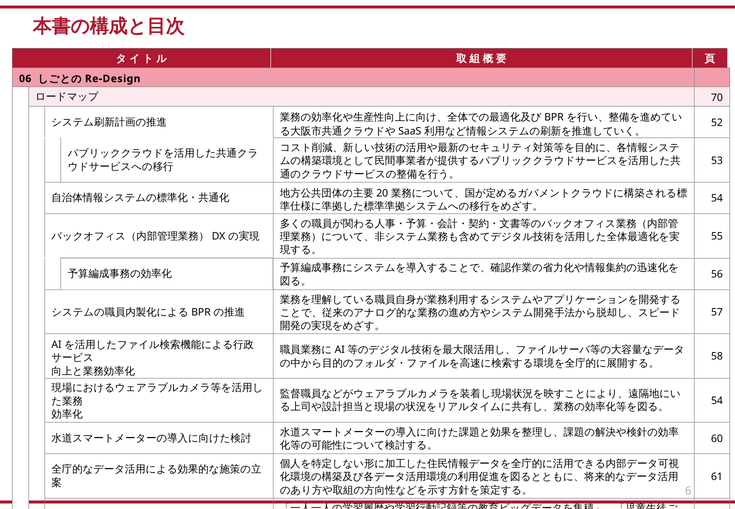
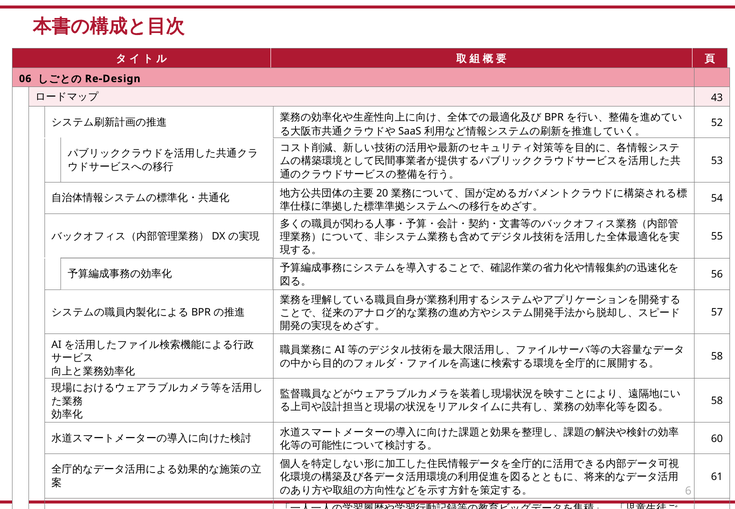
70: 70 -> 43
54 at (717, 401): 54 -> 58
